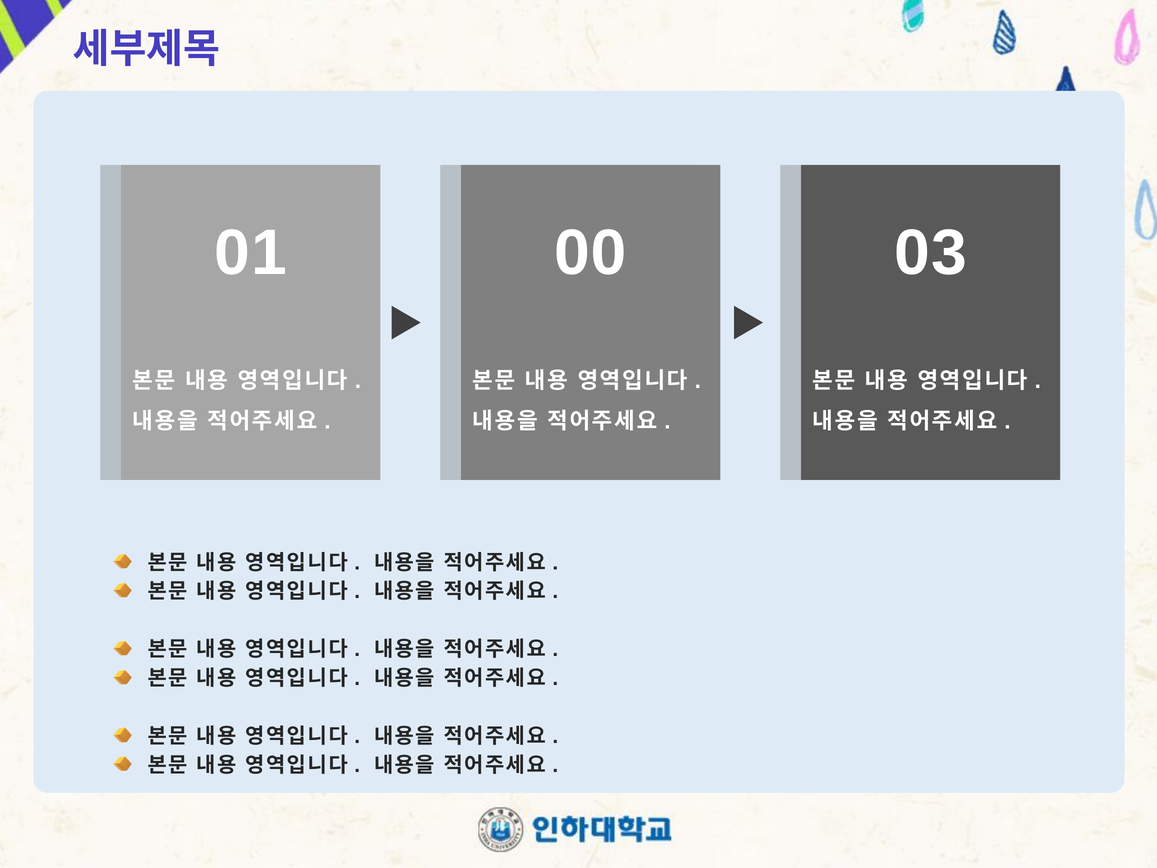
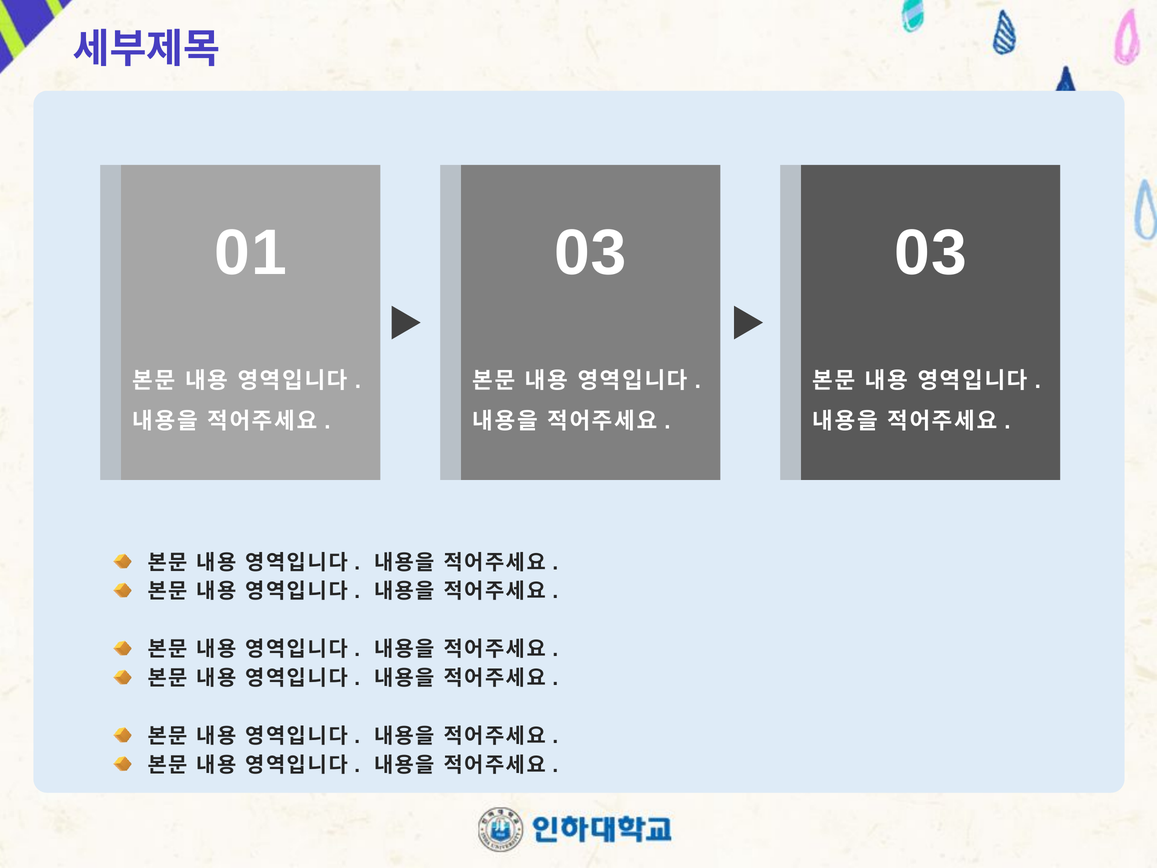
01 00: 00 -> 03
